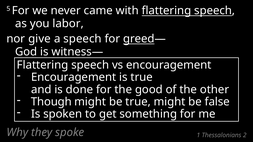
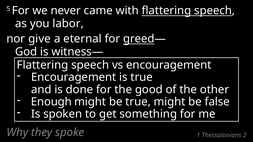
a speech: speech -> eternal
Though: Though -> Enough
